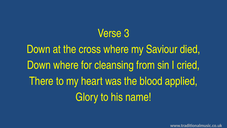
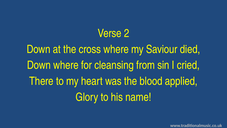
3: 3 -> 2
